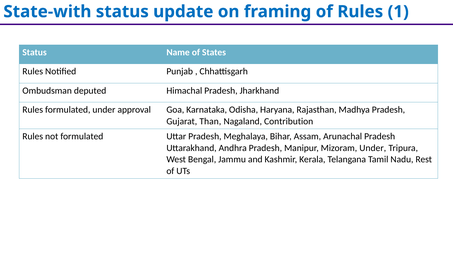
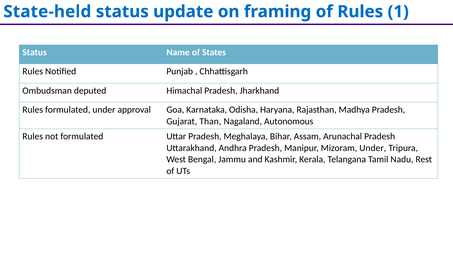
State-with: State-with -> State-held
Contribution: Contribution -> Autonomous
